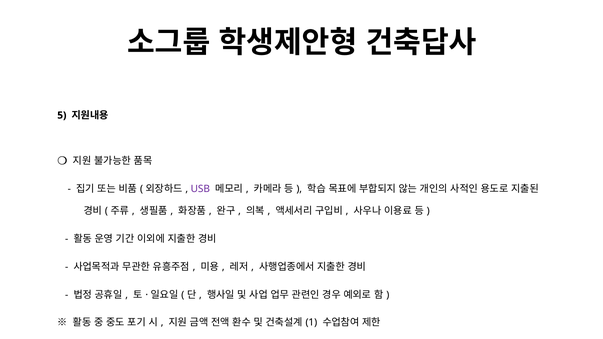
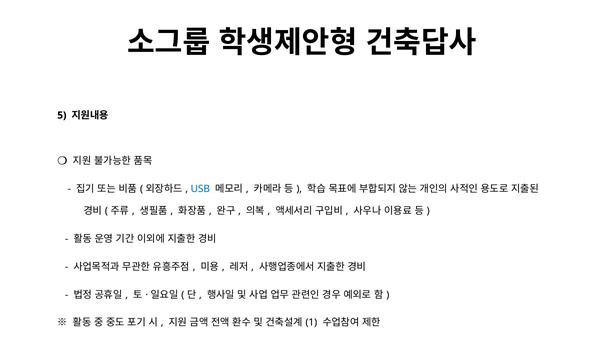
USB colour: purple -> blue
